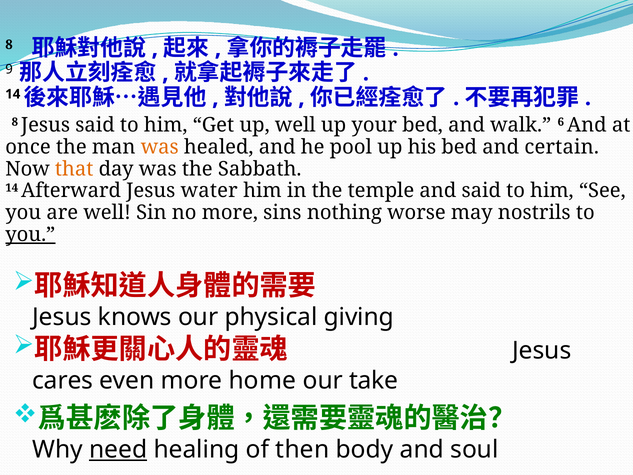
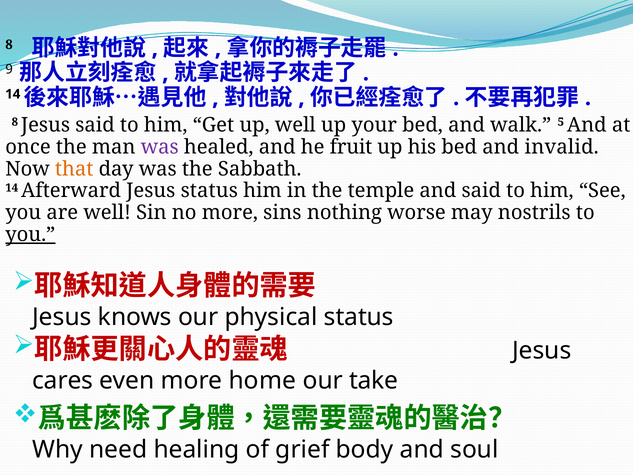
6: 6 -> 5
was at (160, 147) colour: orange -> purple
pool: pool -> fruit
certain: certain -> invalid
Jesus water: water -> status
physical giving: giving -> status
need underline: present -> none
then: then -> grief
